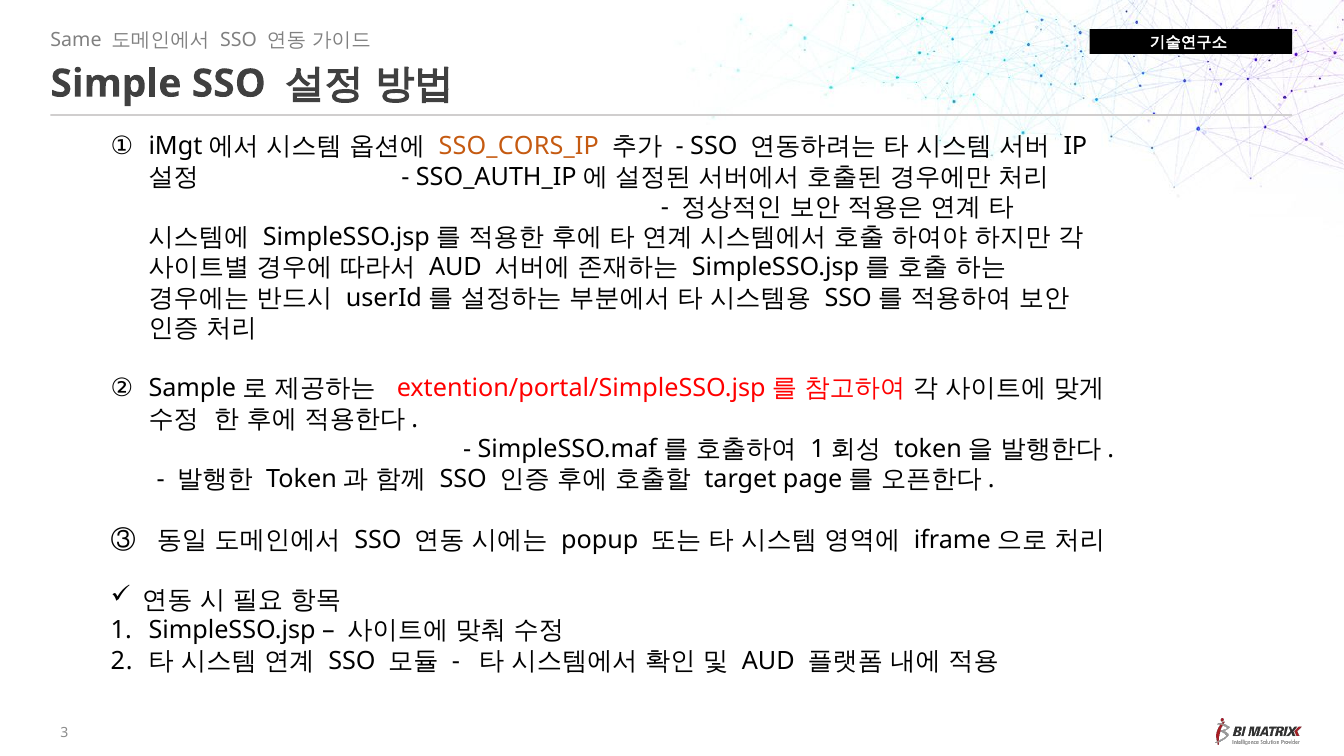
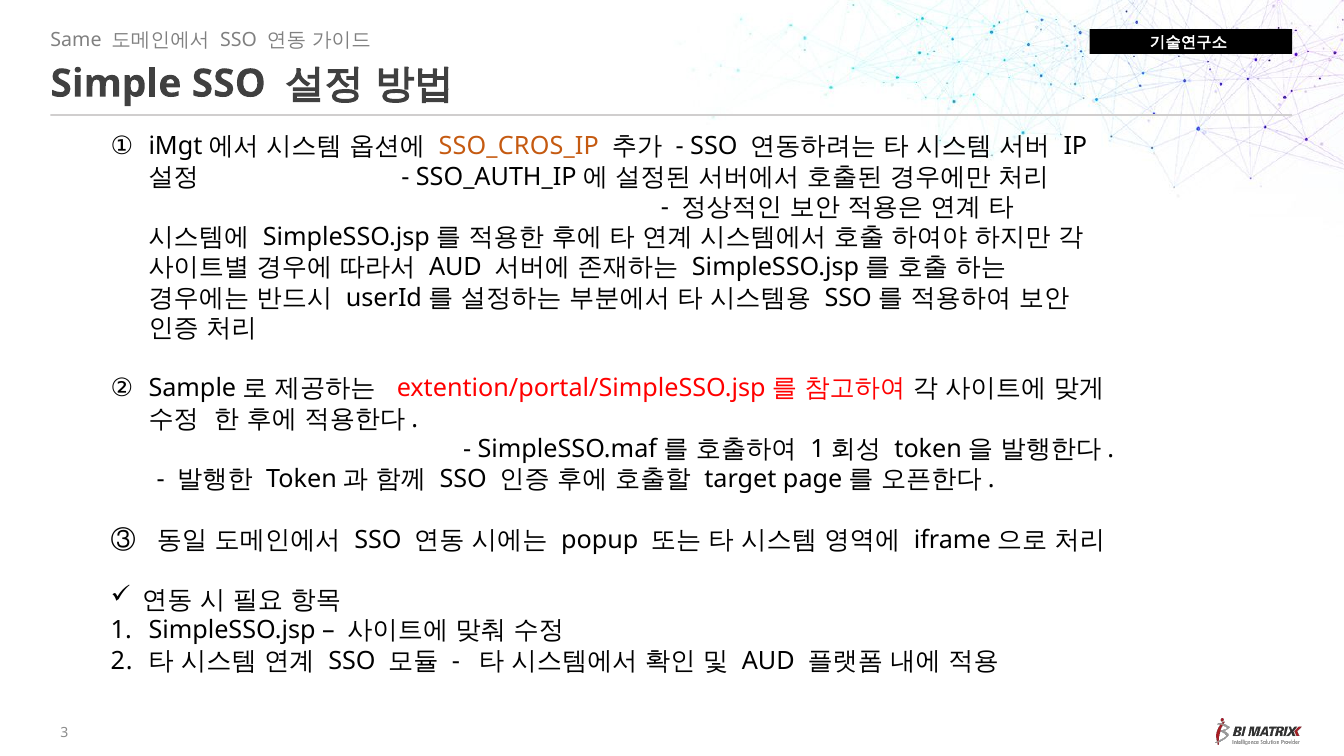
SSO_CORS_IP: SSO_CORS_IP -> SSO_CROS_IP
